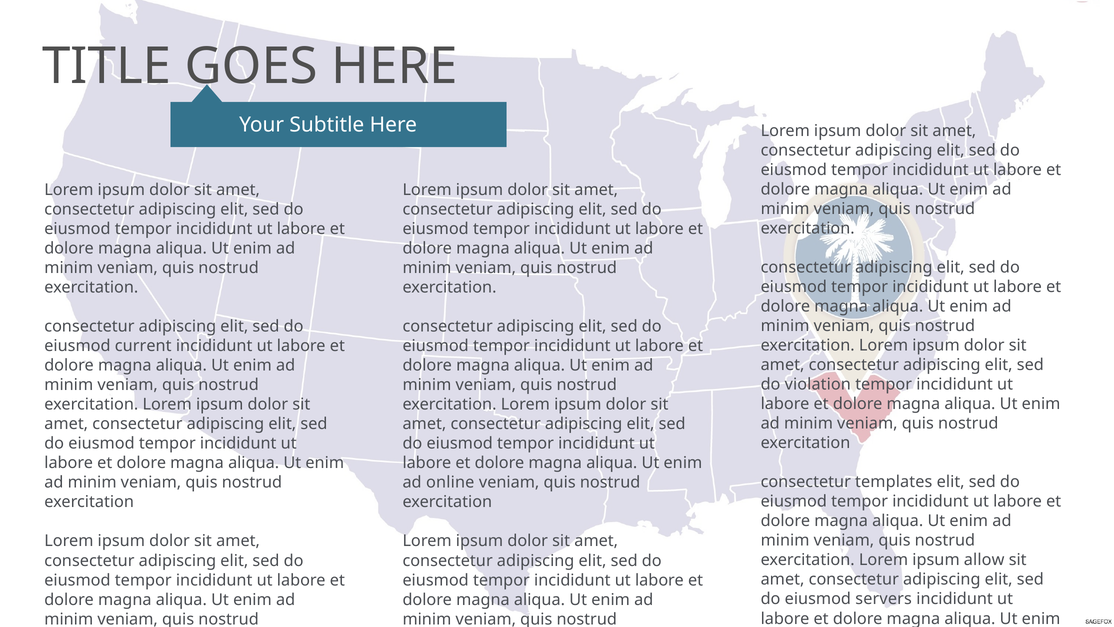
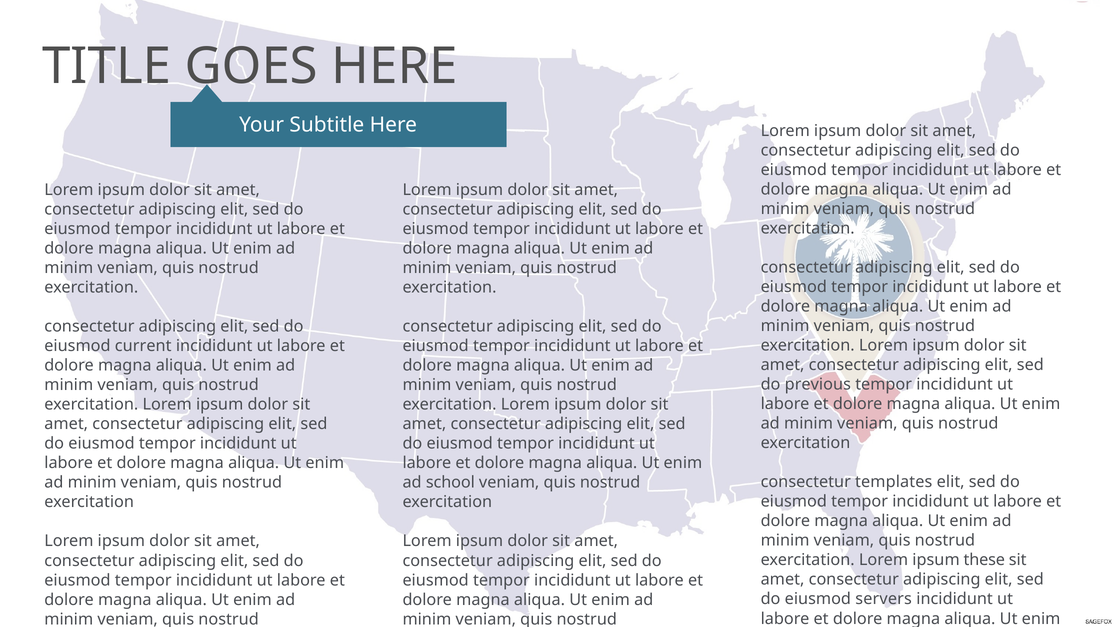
violation: violation -> previous
online: online -> school
allow: allow -> these
